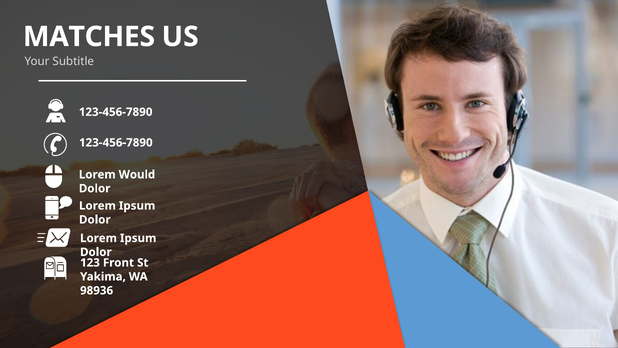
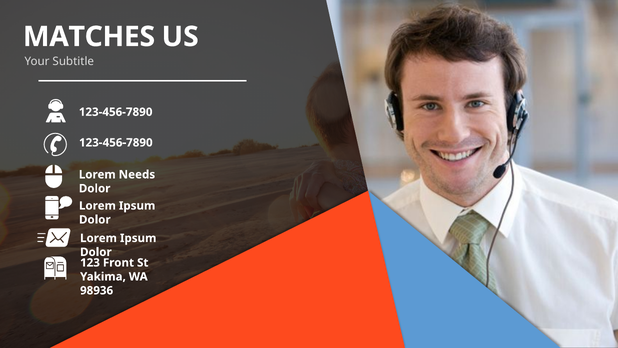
Would: Would -> Needs
